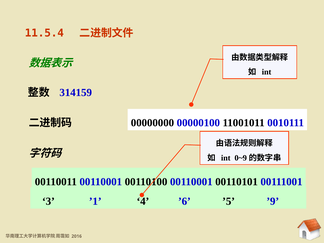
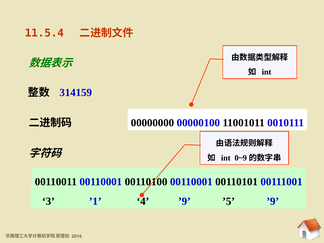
4 ’6: ’6 -> ’9
